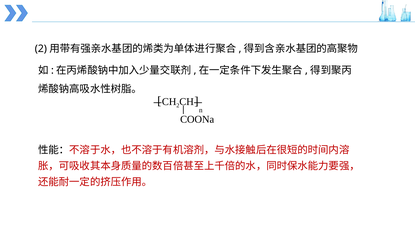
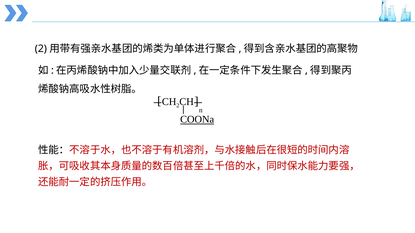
COONa underline: none -> present
